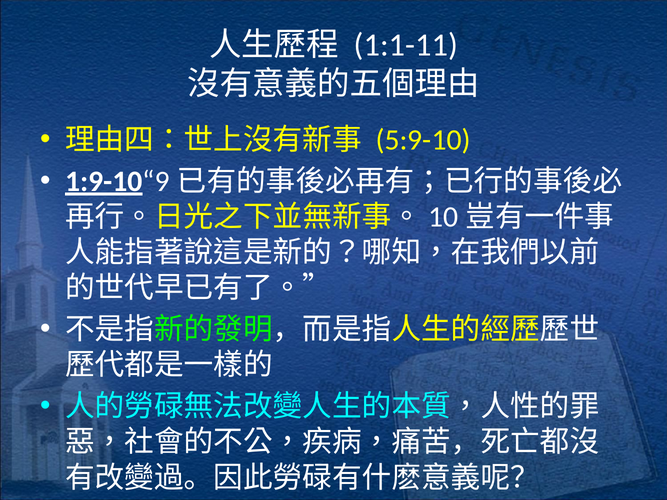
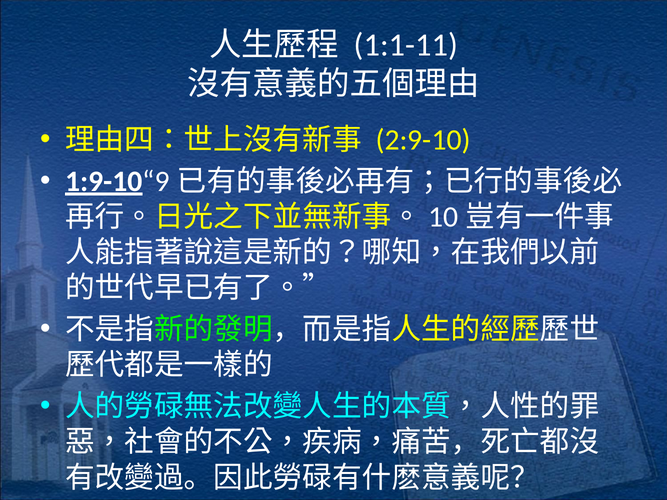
5:9-10: 5:9-10 -> 2:9-10
